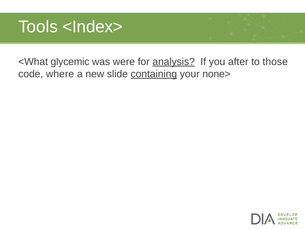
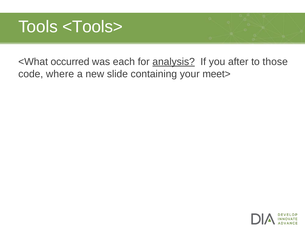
<Index>: <Index> -> <Tools>
glycemic: glycemic -> occurred
were: were -> each
containing underline: present -> none
none>: none> -> meet>
